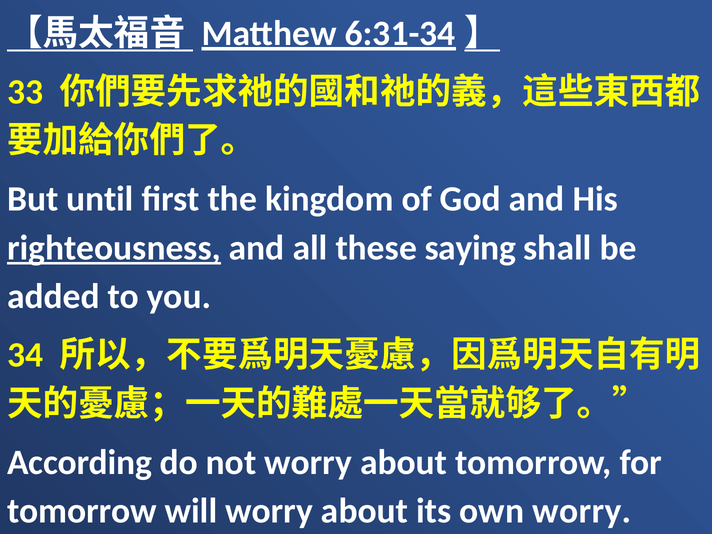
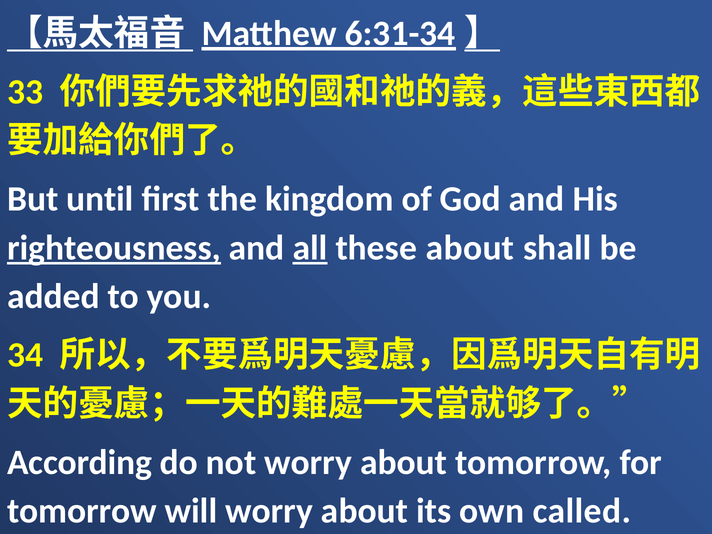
all underline: none -> present
these saying: saying -> about
own worry: worry -> called
